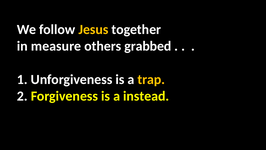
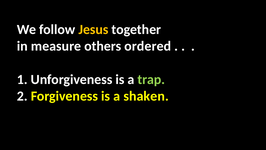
grabbed: grabbed -> ordered
trap colour: yellow -> light green
instead: instead -> shaken
